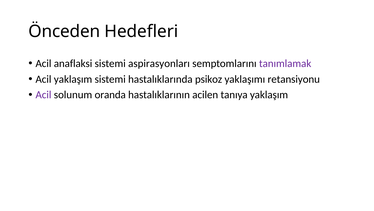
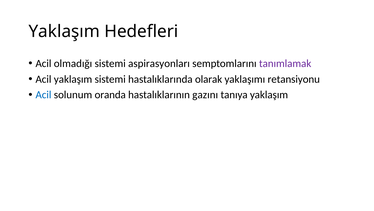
Önceden at (64, 31): Önceden -> Yaklaşım
anaflaksi: anaflaksi -> olmadığı
psikoz: psikoz -> olarak
Acil at (43, 95) colour: purple -> blue
acilen: acilen -> gazını
